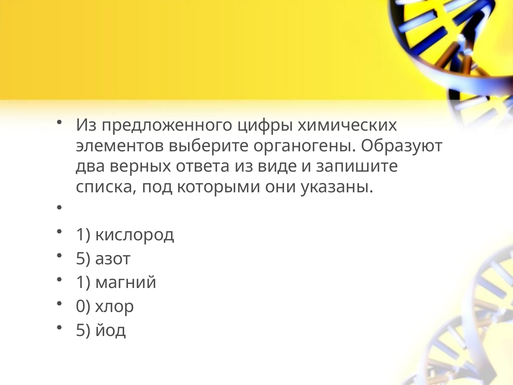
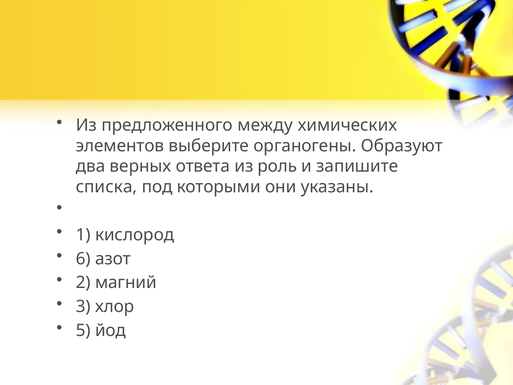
цифры: цифры -> между
виде: виде -> роль
5 at (83, 259): 5 -> 6
1 at (83, 282): 1 -> 2
0: 0 -> 3
